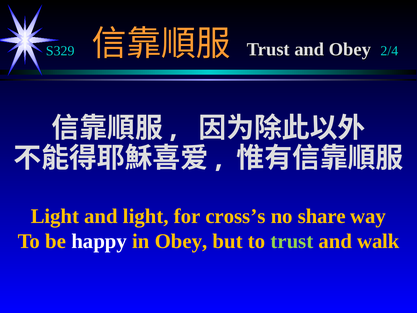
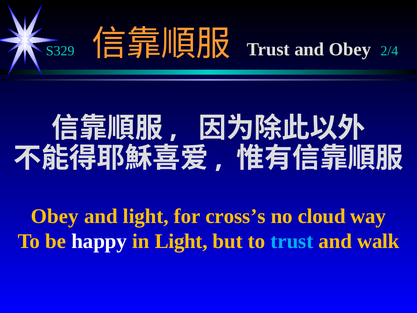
Light at (55, 216): Light -> Obey
share: share -> cloud
in Obey: Obey -> Light
trust at (292, 241) colour: light green -> light blue
